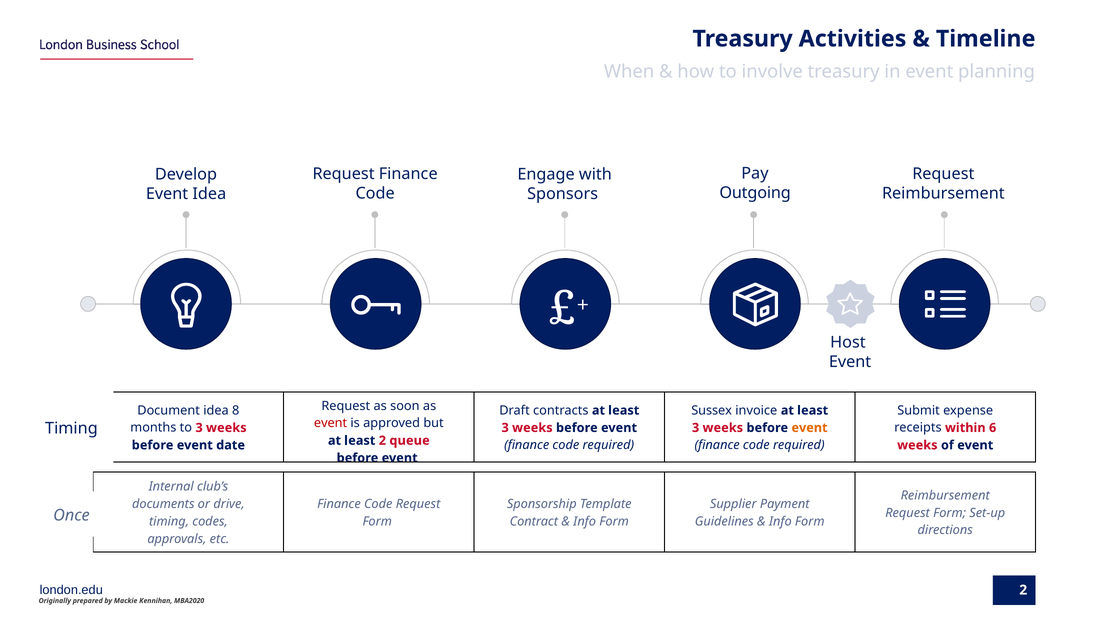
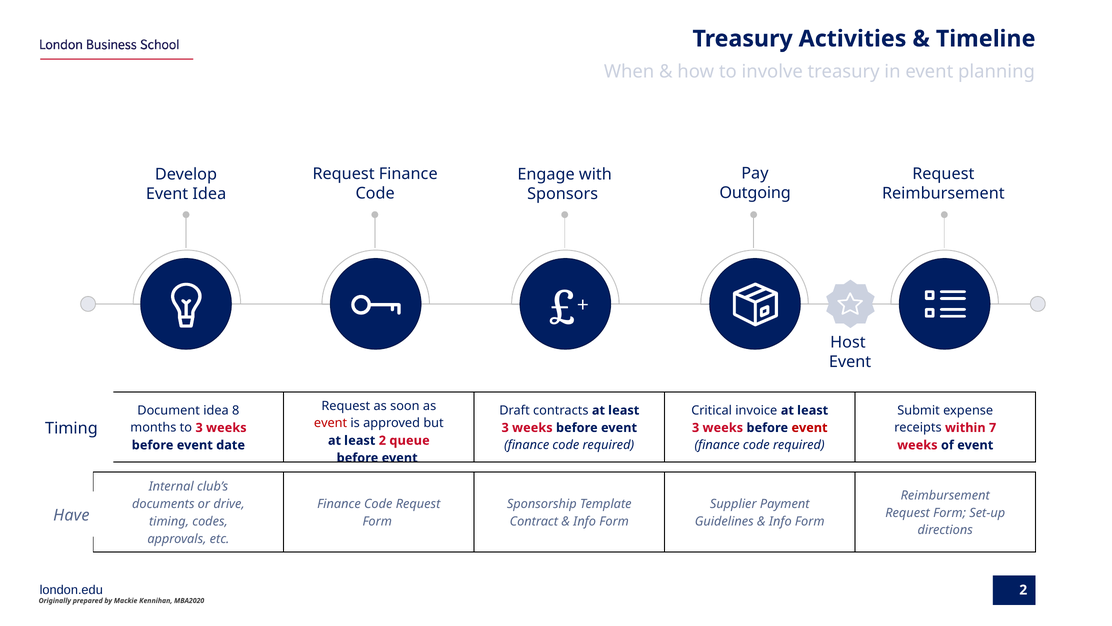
Sussex: Sussex -> Critical
6: 6 -> 7
event at (809, 427) colour: orange -> red
Once: Once -> Have
